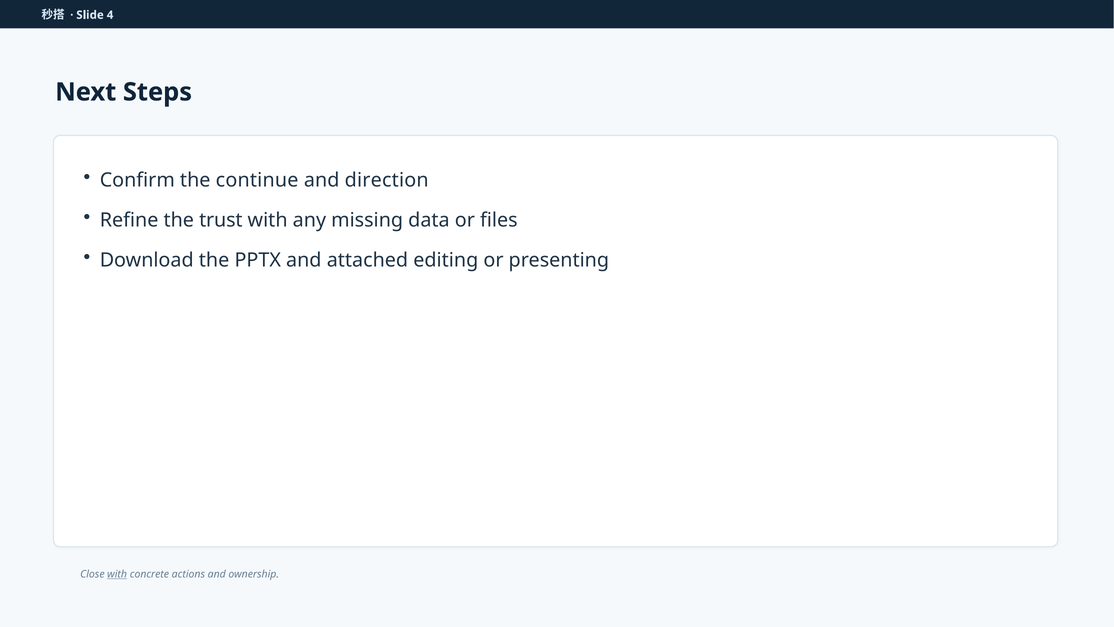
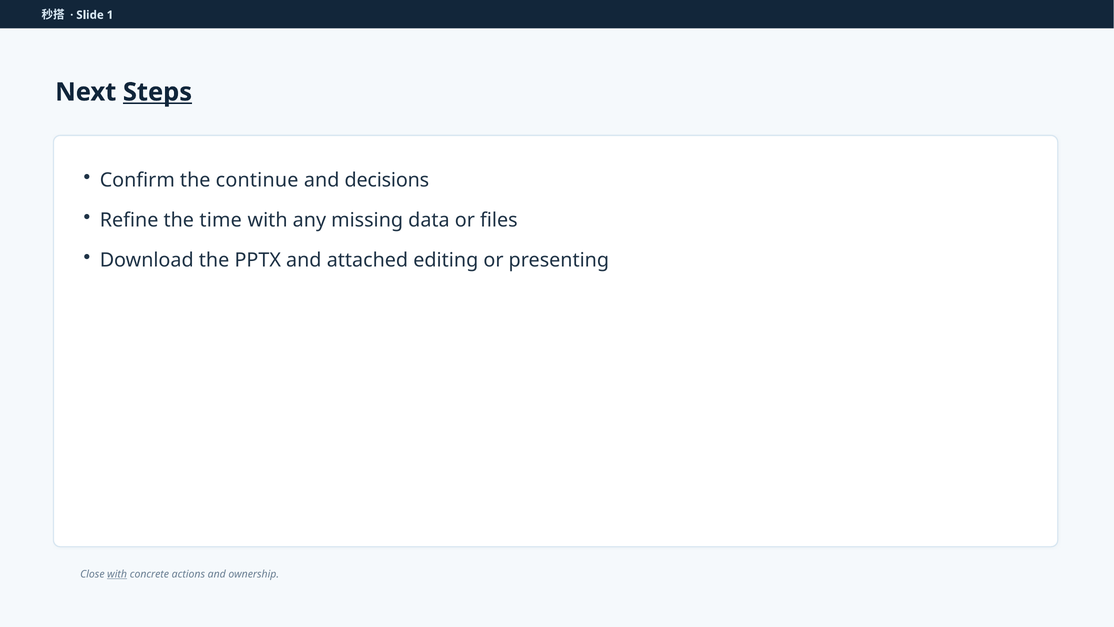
4: 4 -> 1
Steps underline: none -> present
direction: direction -> decisions
trust: trust -> time
